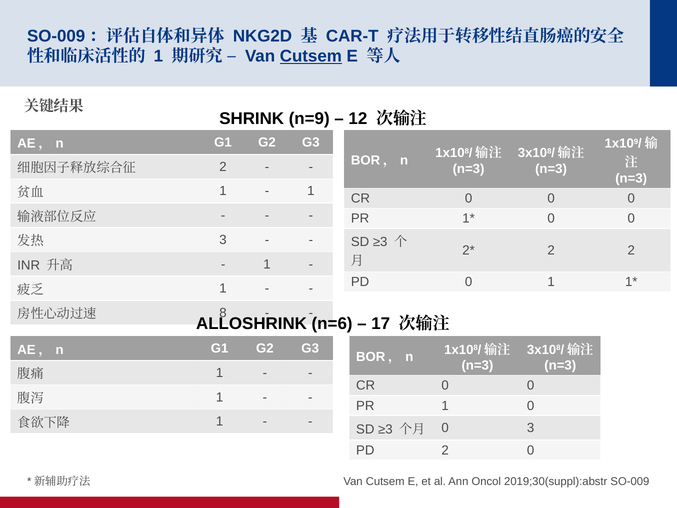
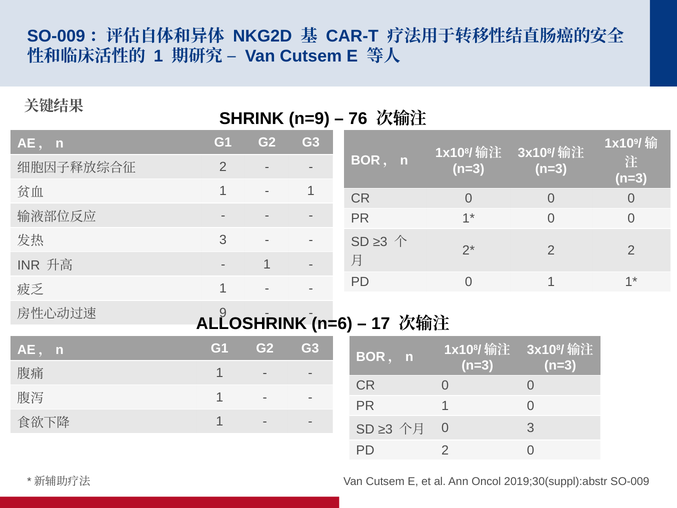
Cutsem at (311, 56) underline: present -> none
12: 12 -> 76
8: 8 -> 9
